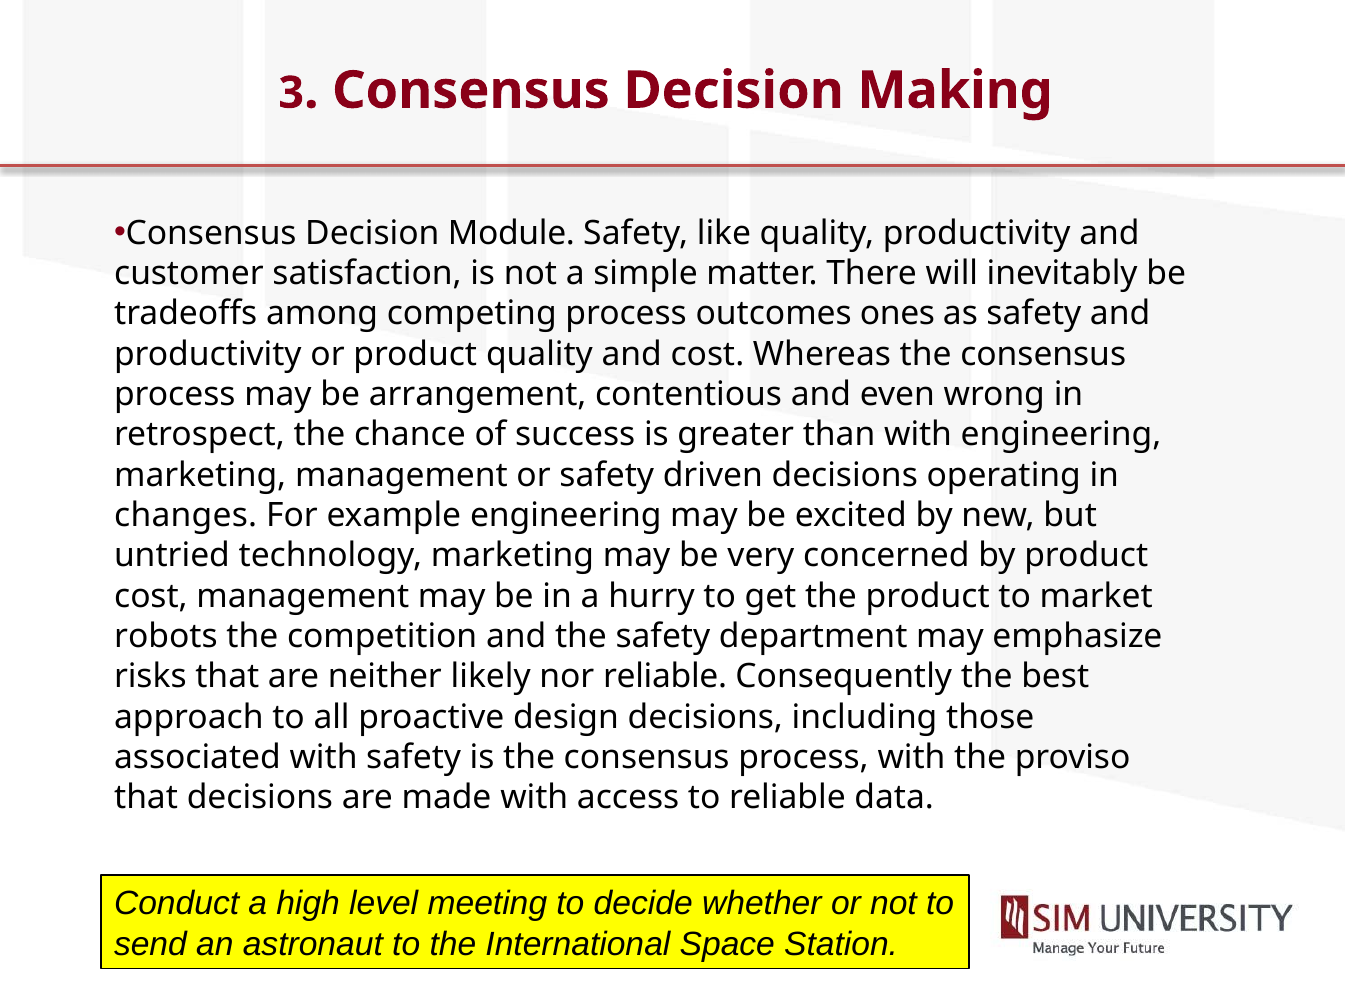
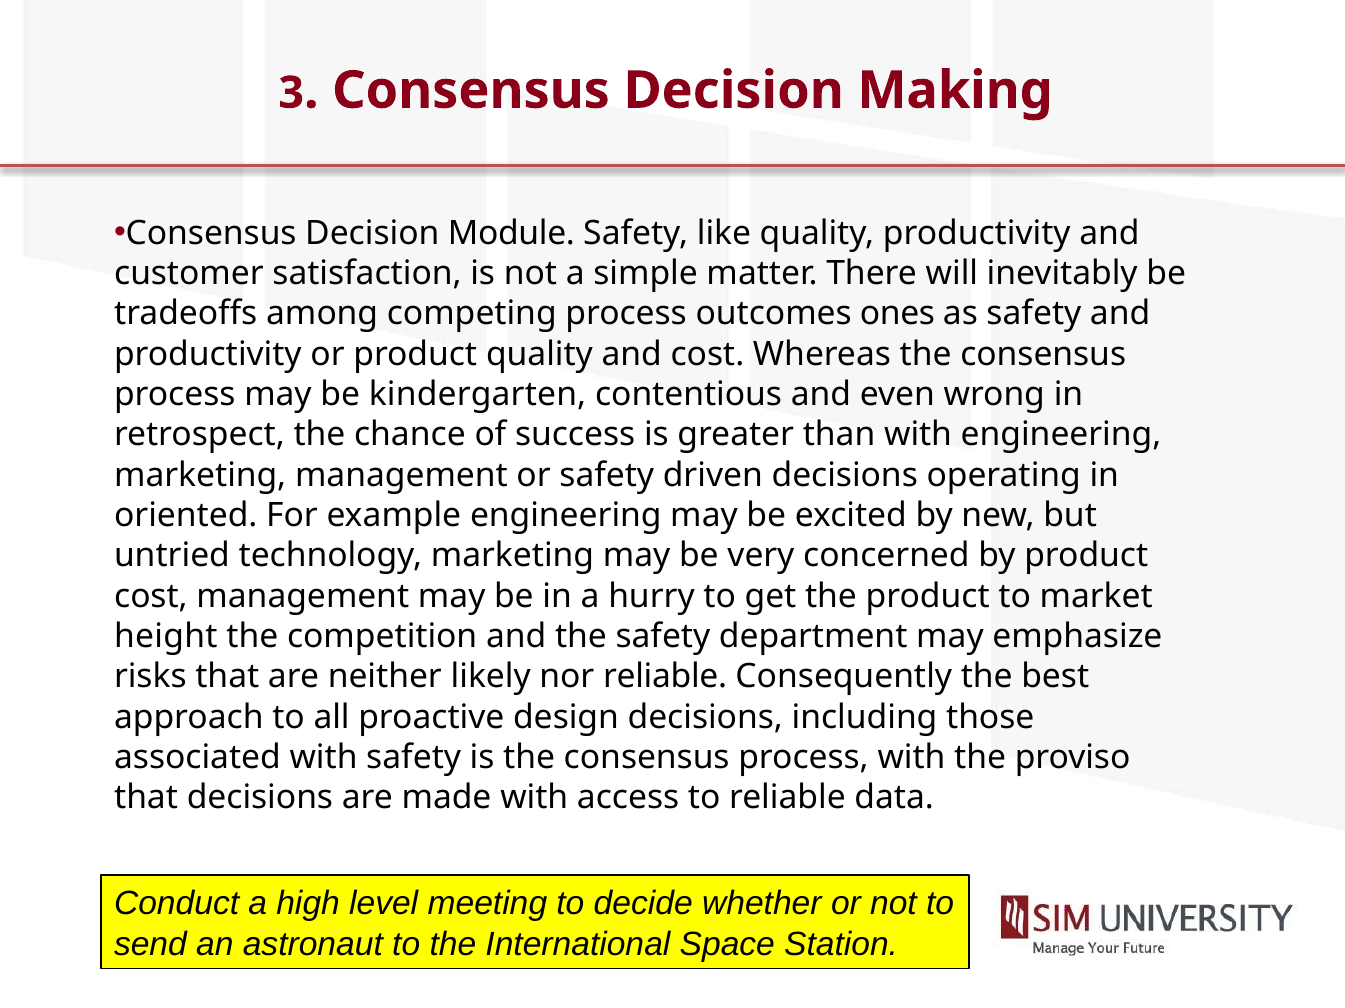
arrangement: arrangement -> kindergarten
changes: changes -> oriented
robots: robots -> height
